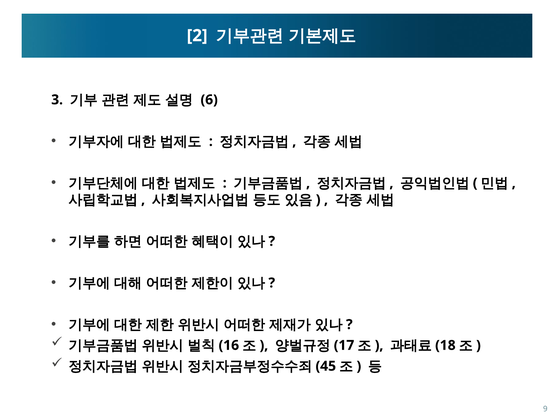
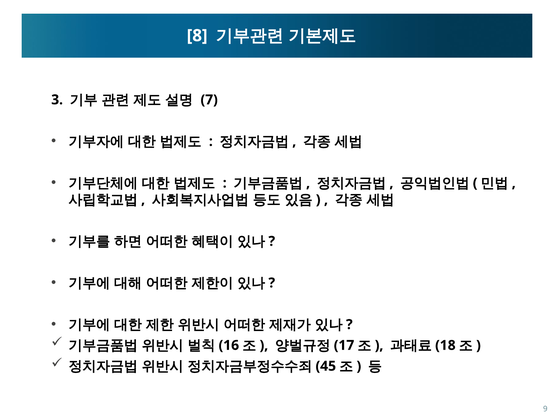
2: 2 -> 8
6: 6 -> 7
